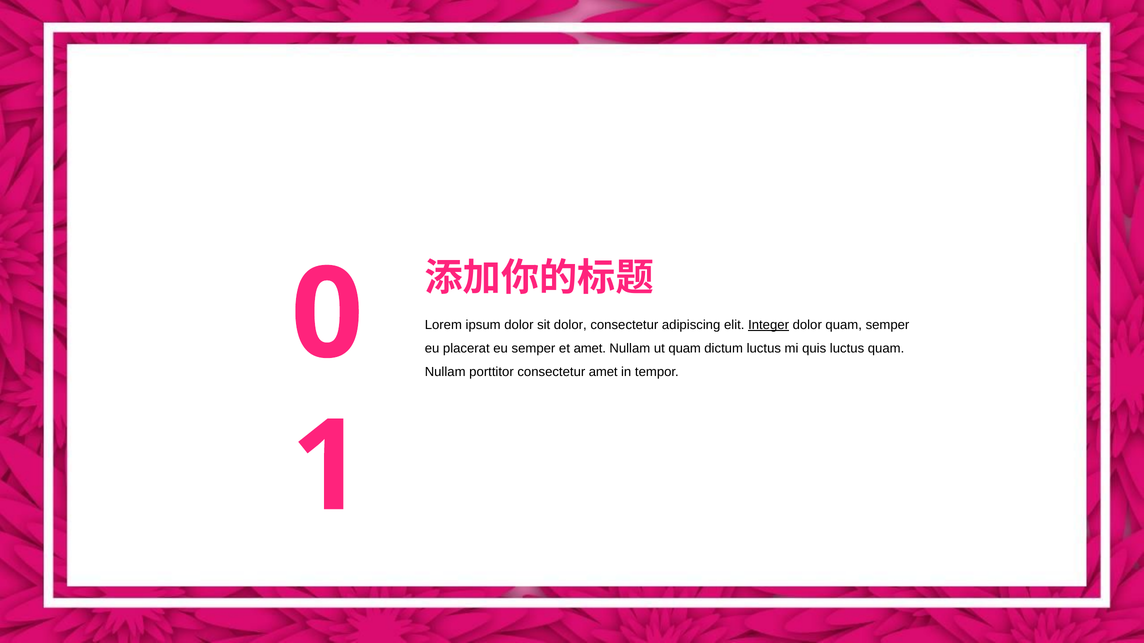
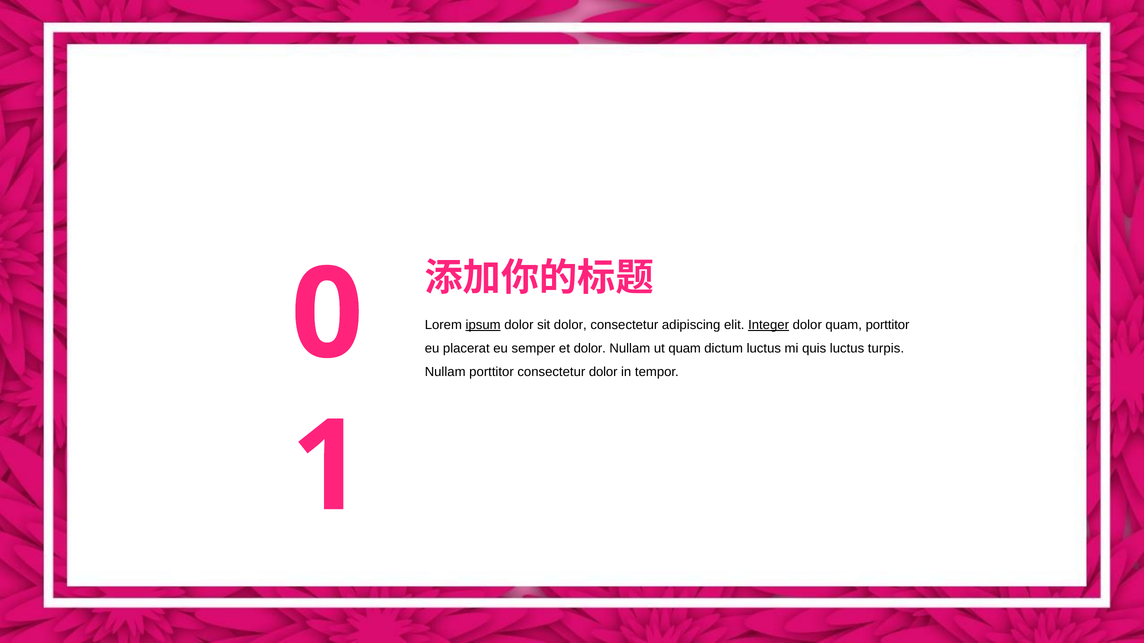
ipsum underline: none -> present
quam semper: semper -> porttitor
et amet: amet -> dolor
luctus quam: quam -> turpis
consectetur amet: amet -> dolor
